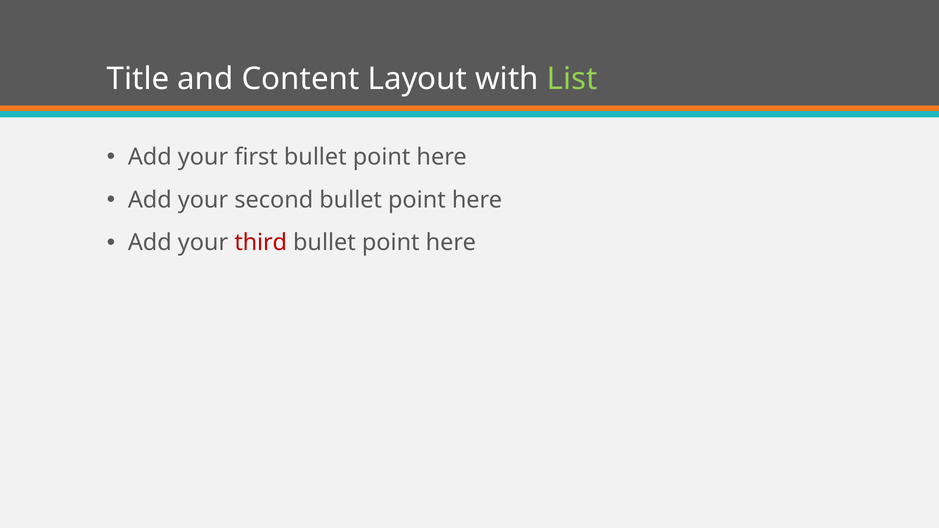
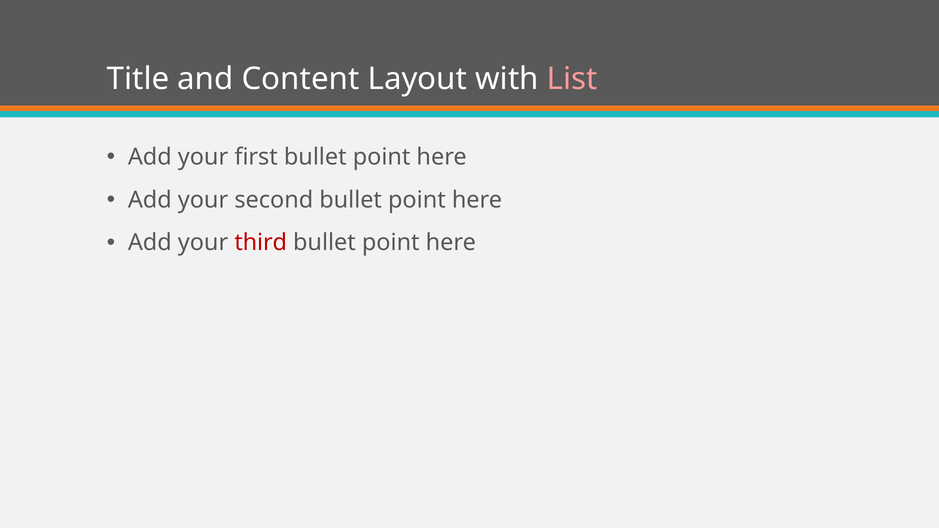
List colour: light green -> pink
